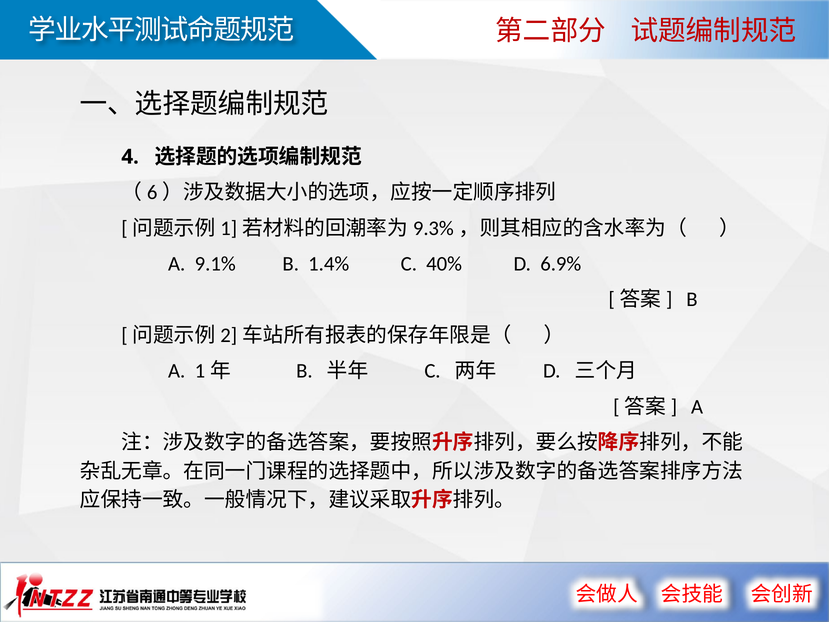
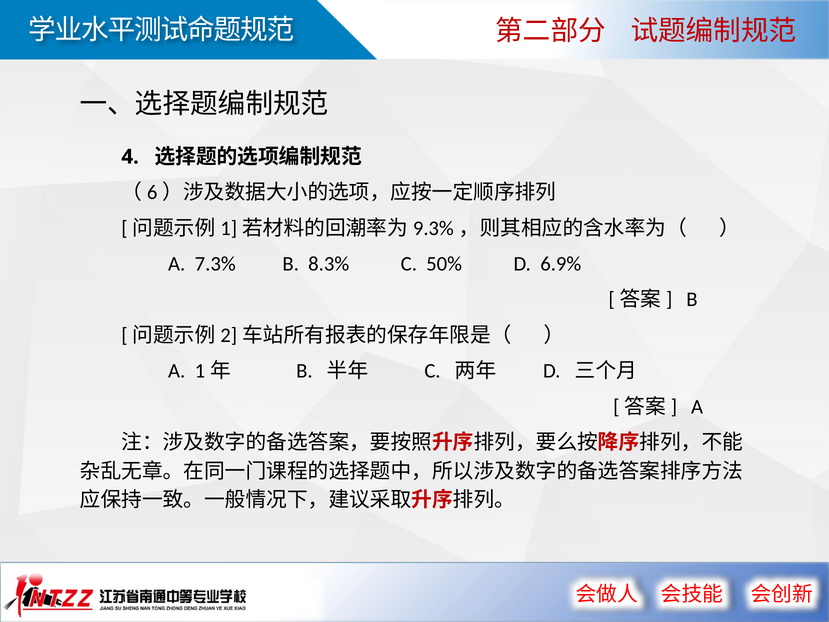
9.1%: 9.1% -> 7.3%
1.4%: 1.4% -> 8.3%
40%: 40% -> 50%
